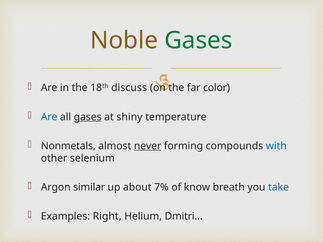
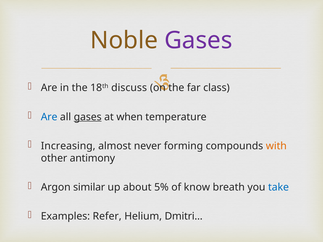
Gases at (198, 40) colour: green -> purple
color: color -> class
shiny: shiny -> when
Nonmetals: Nonmetals -> Increasing
never underline: present -> none
with colour: blue -> orange
selenium: selenium -> antimony
7%: 7% -> 5%
Right: Right -> Refer
